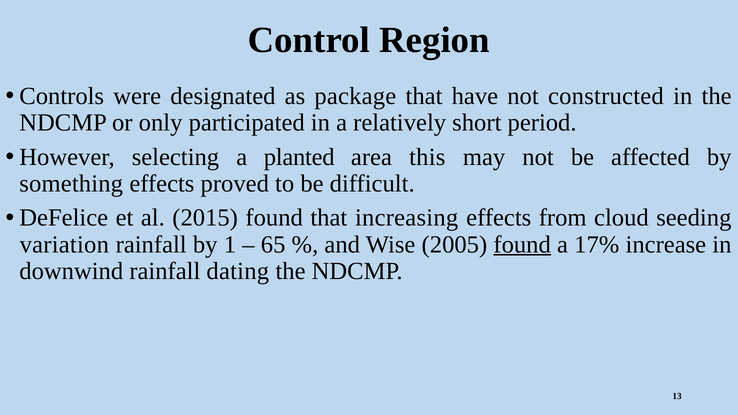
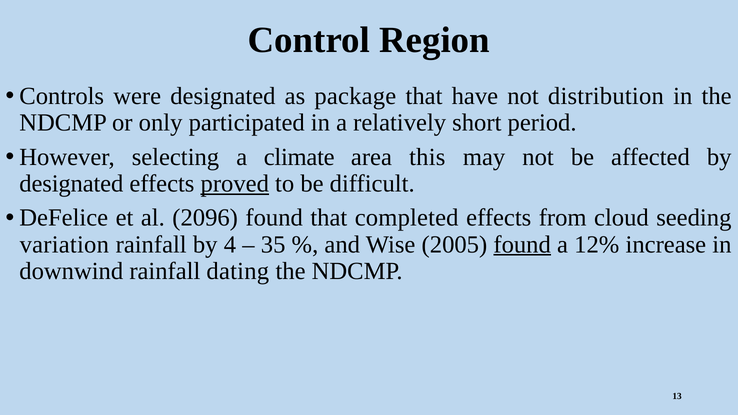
constructed: constructed -> distribution
planted: planted -> climate
something at (71, 184): something -> designated
proved underline: none -> present
2015: 2015 -> 2096
increasing: increasing -> completed
1: 1 -> 4
65: 65 -> 35
17%: 17% -> 12%
